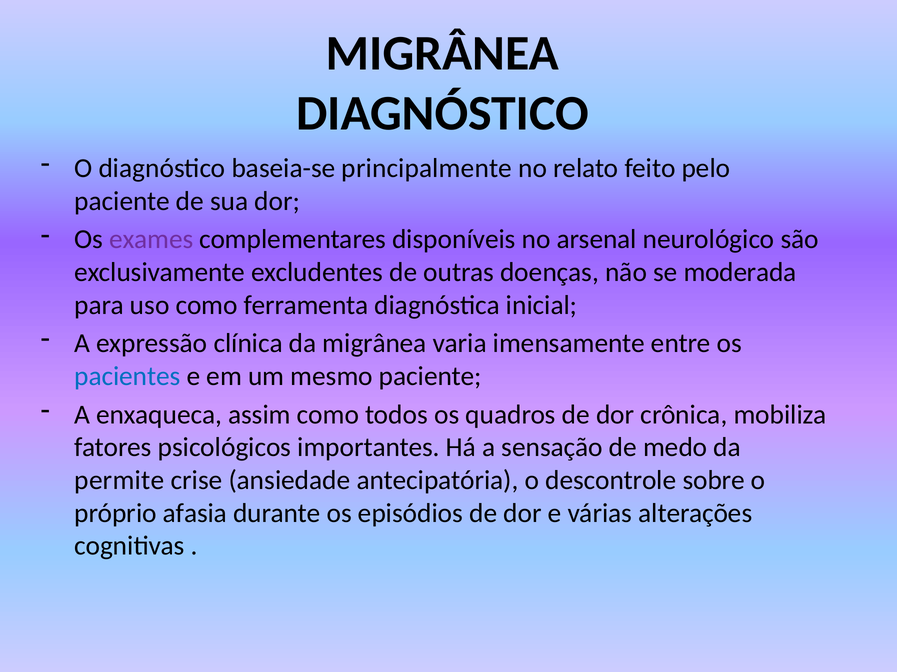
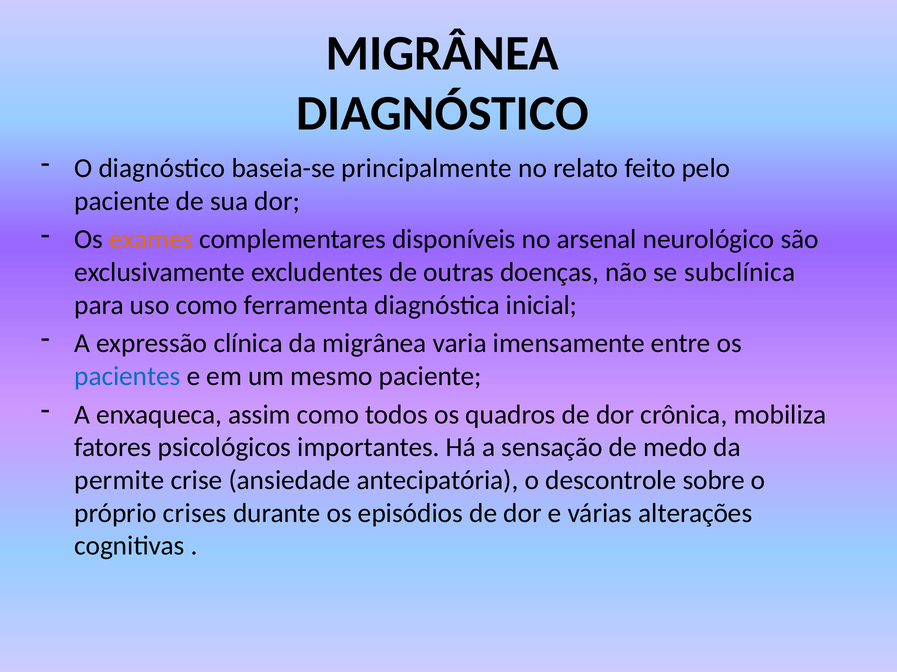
exames colour: purple -> orange
moderada: moderada -> subclínica
afasia: afasia -> crises
